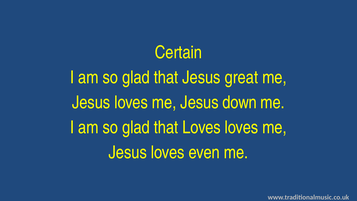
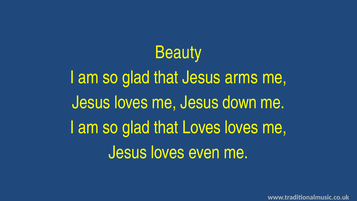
Certain: Certain -> Beauty
great: great -> arms
